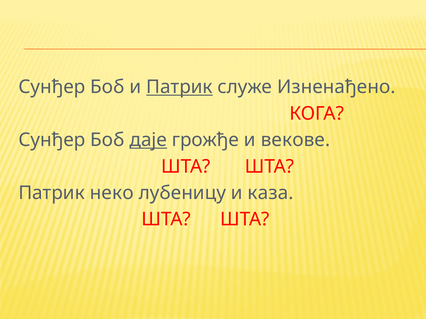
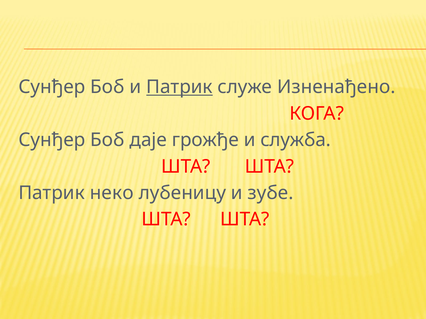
даје underline: present -> none
векове: векове -> служба
каза: каза -> зубе
